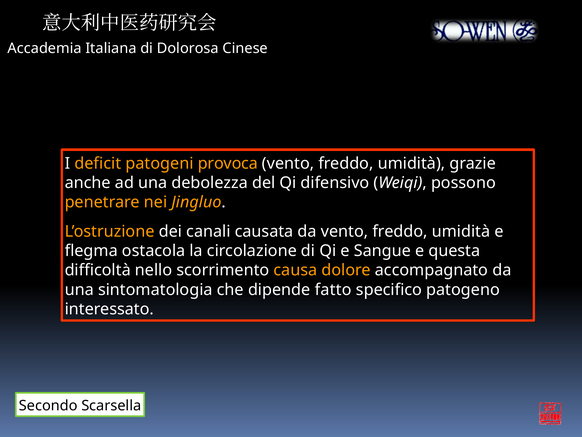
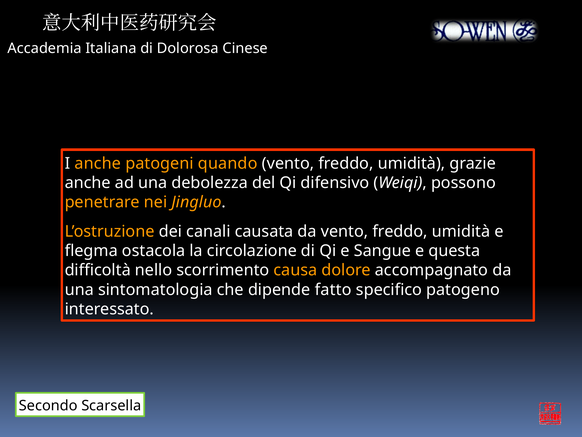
I deficit: deficit -> anche
provoca: provoca -> quando
